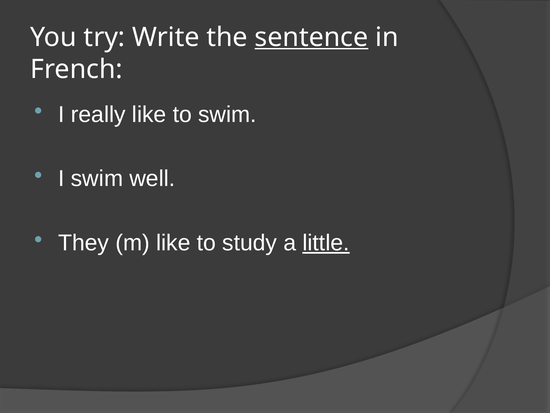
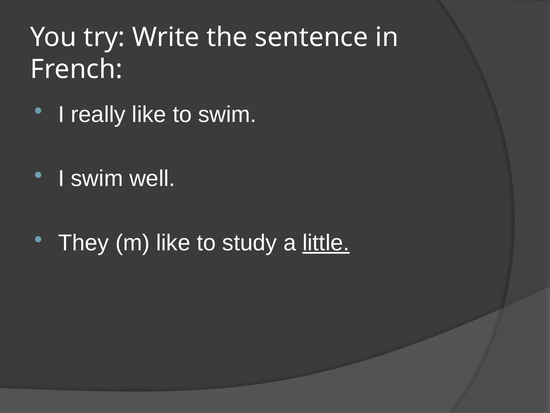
sentence underline: present -> none
